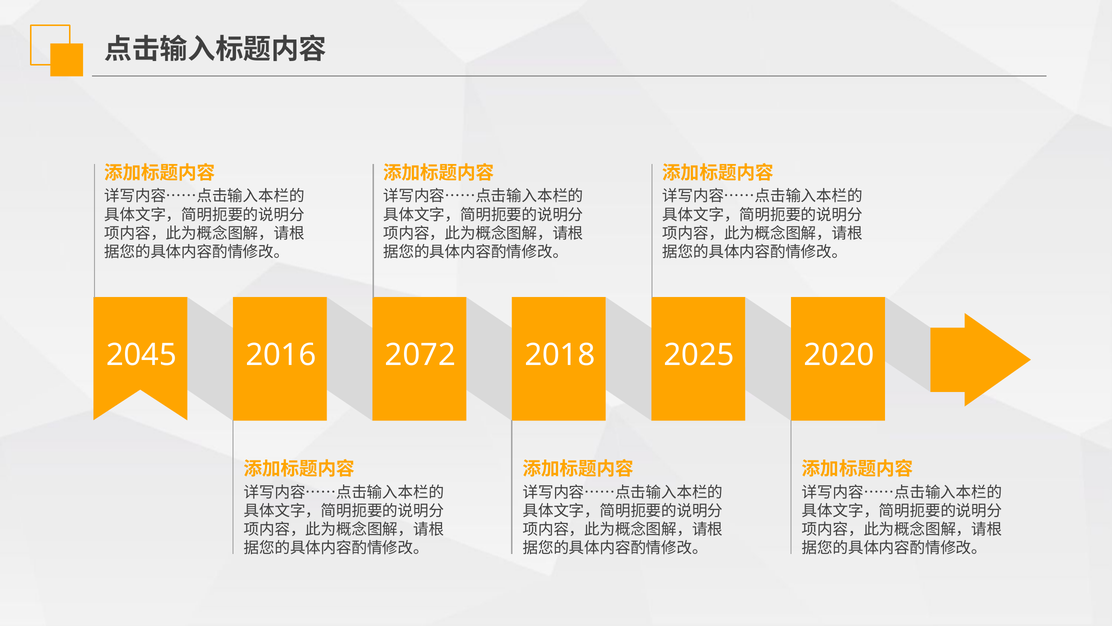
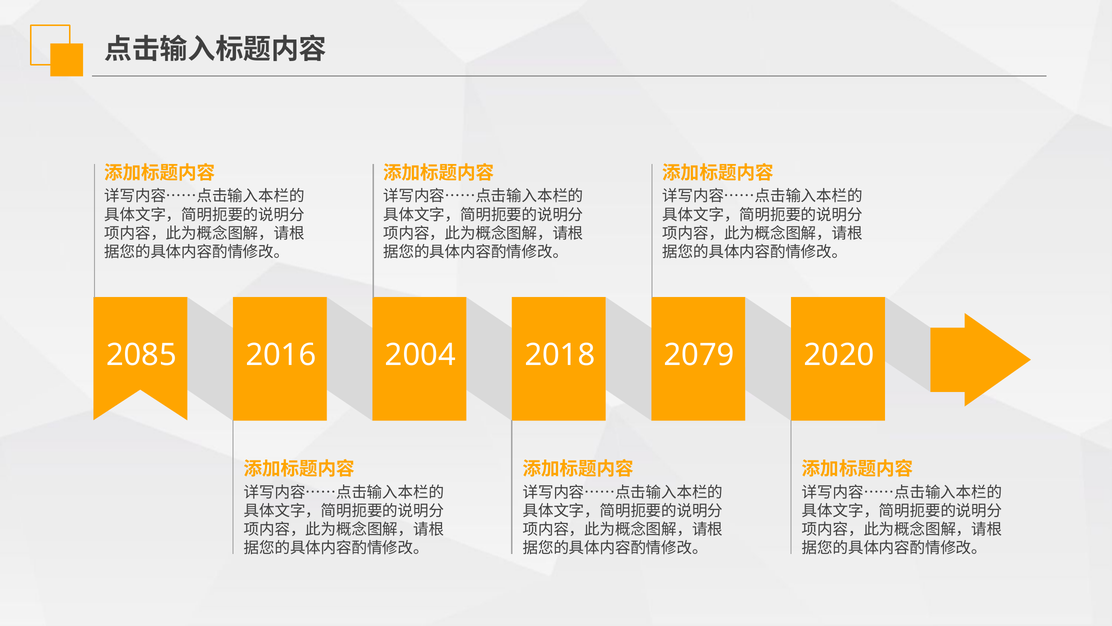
2045: 2045 -> 2085
2072: 2072 -> 2004
2025: 2025 -> 2079
